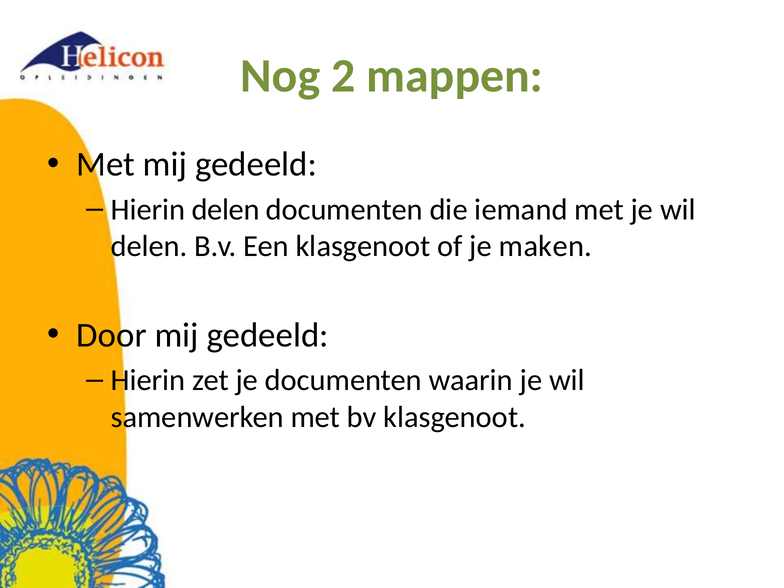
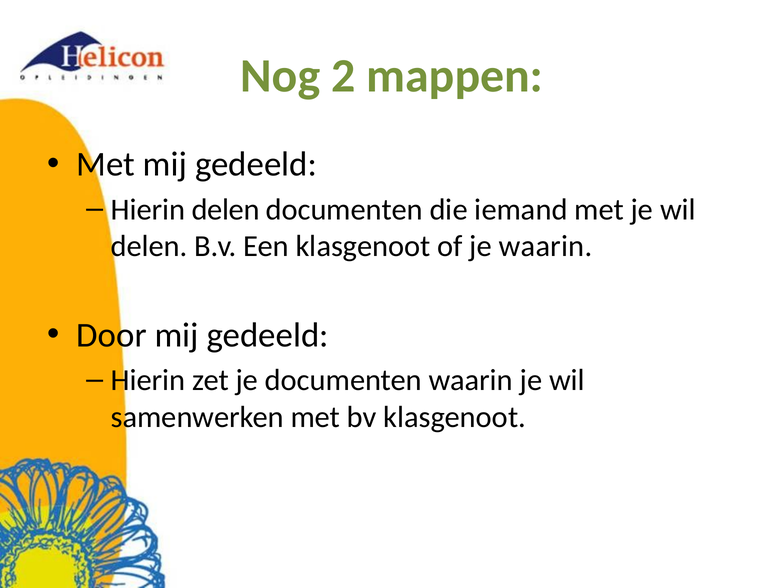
je maken: maken -> waarin
